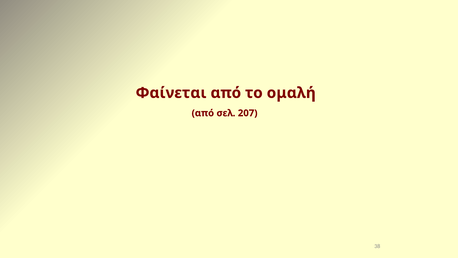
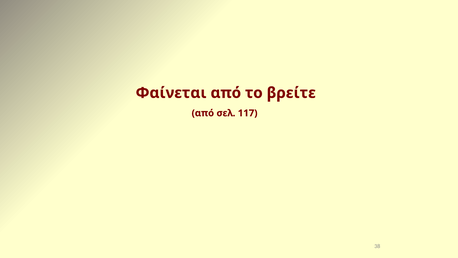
ομαλή: ομαλή -> βρείτε
207: 207 -> 117
